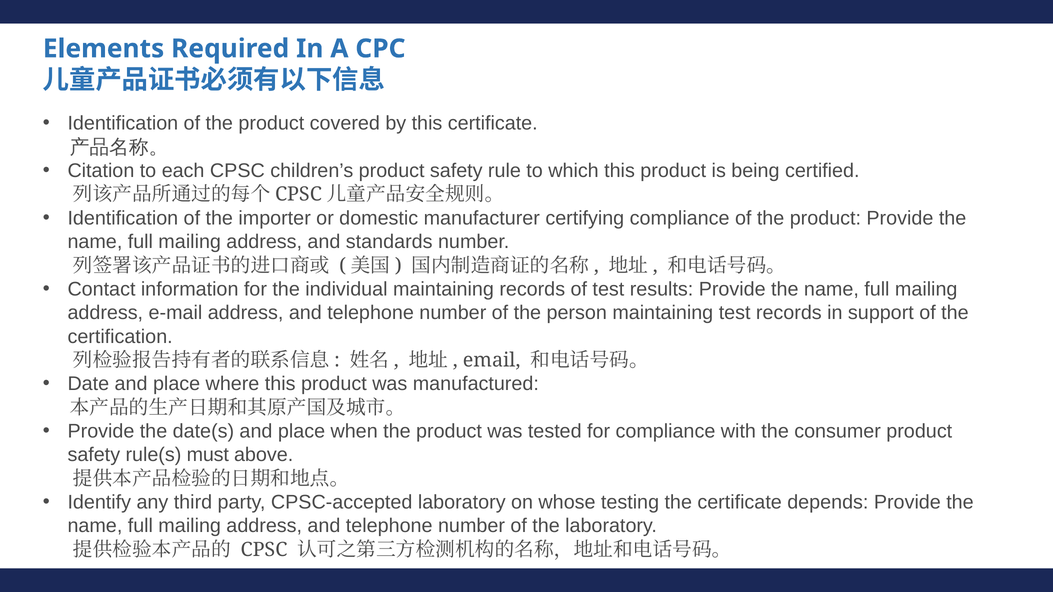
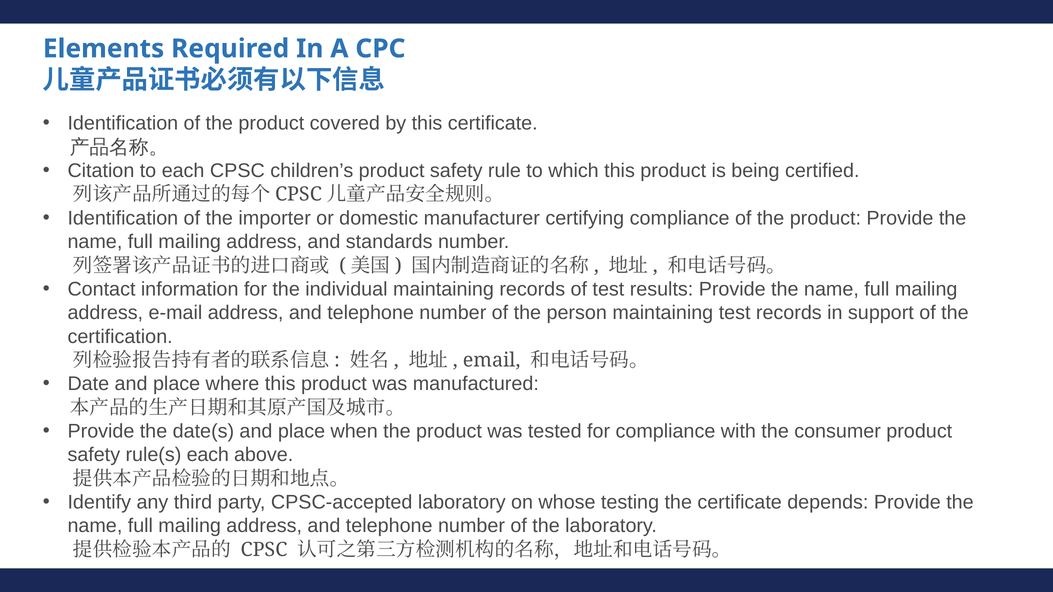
rule(s must: must -> each
